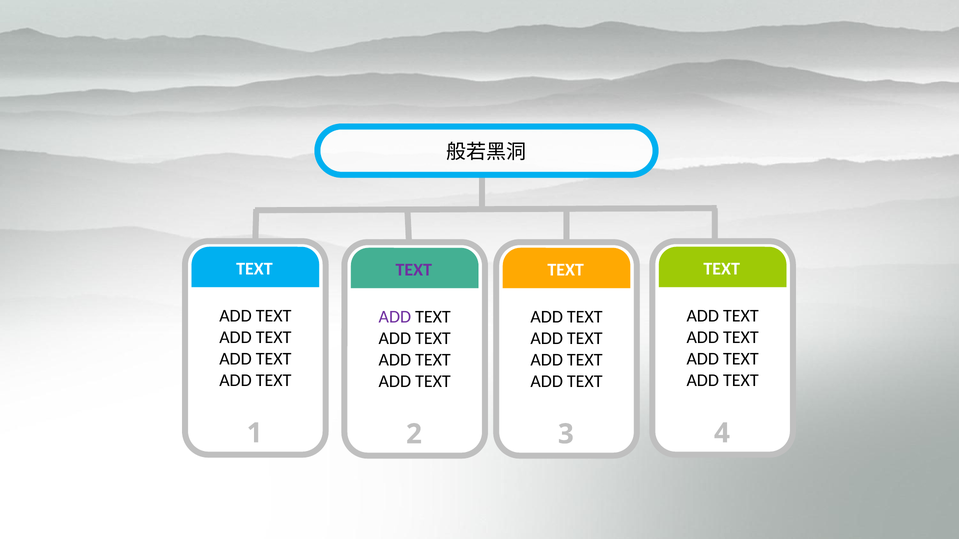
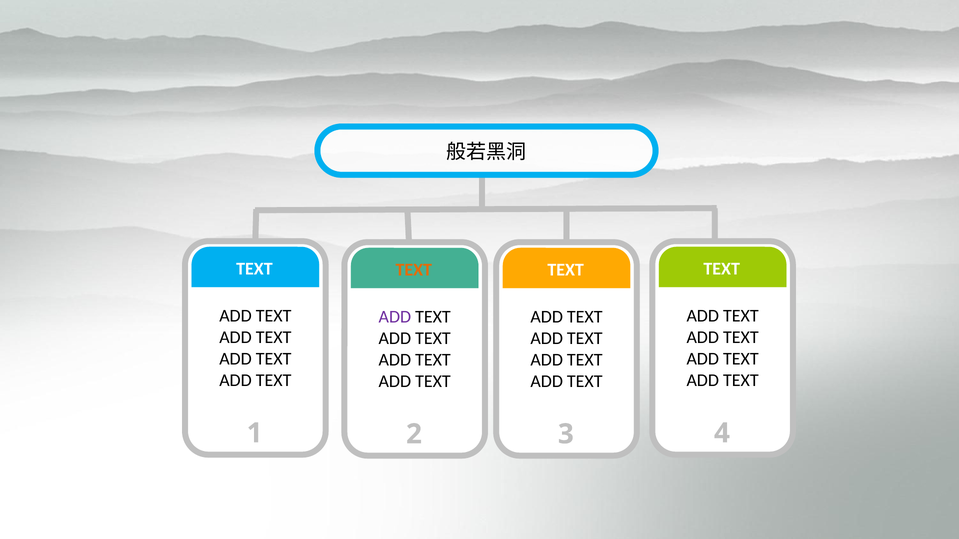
TEXT at (414, 270) colour: purple -> orange
